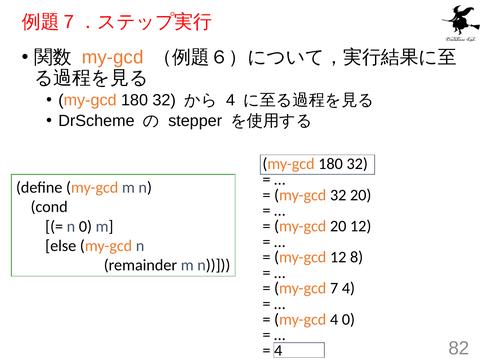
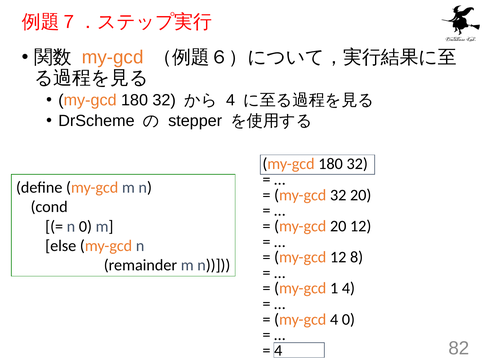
7: 7 -> 1
